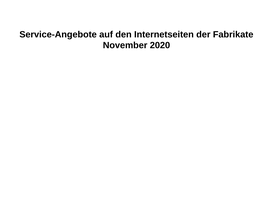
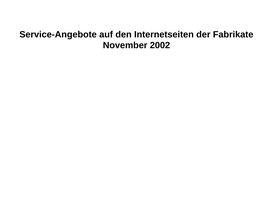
2020: 2020 -> 2002
